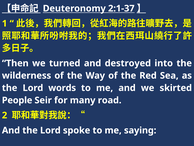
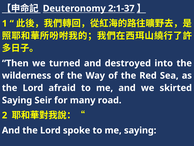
words: words -> afraid
People at (17, 100): People -> Saying
